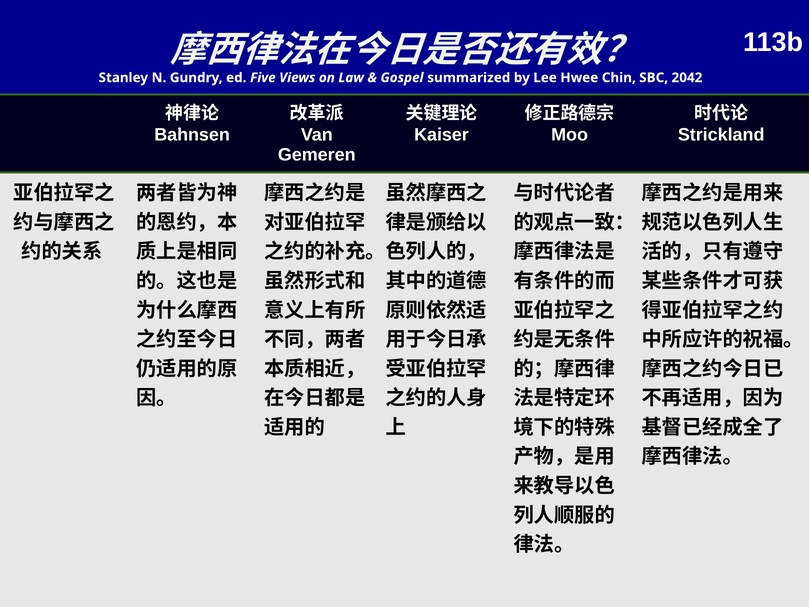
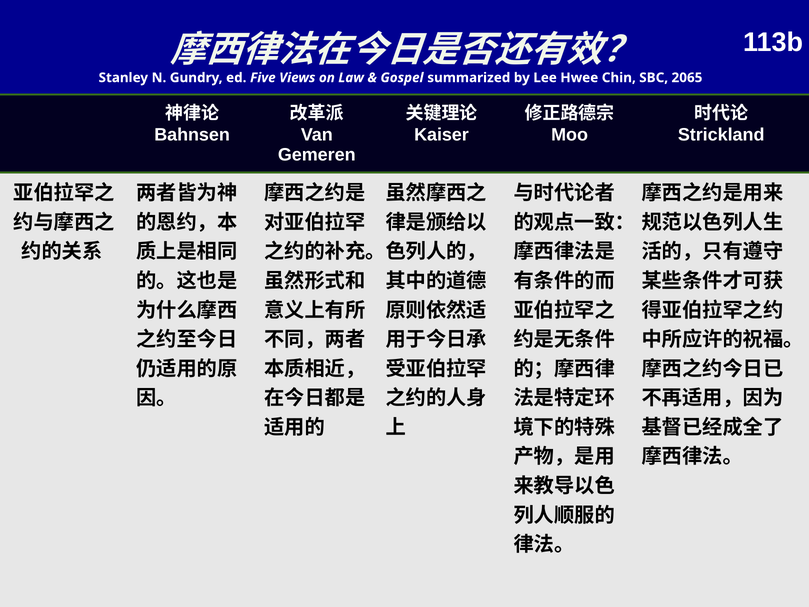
2042: 2042 -> 2065
